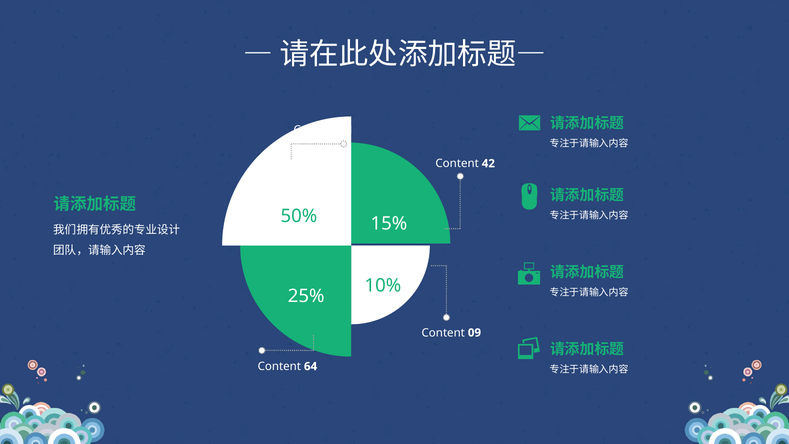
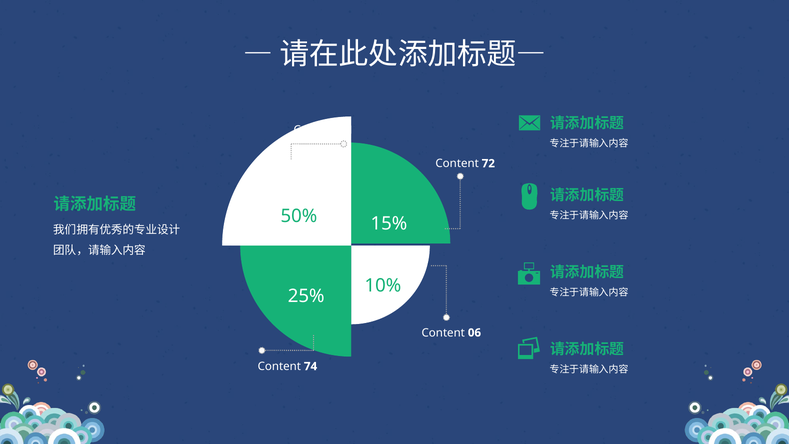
42: 42 -> 72
09: 09 -> 06
64: 64 -> 74
